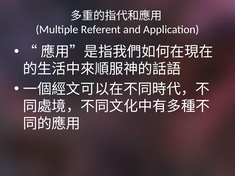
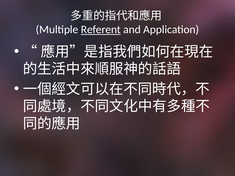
Referent underline: none -> present
